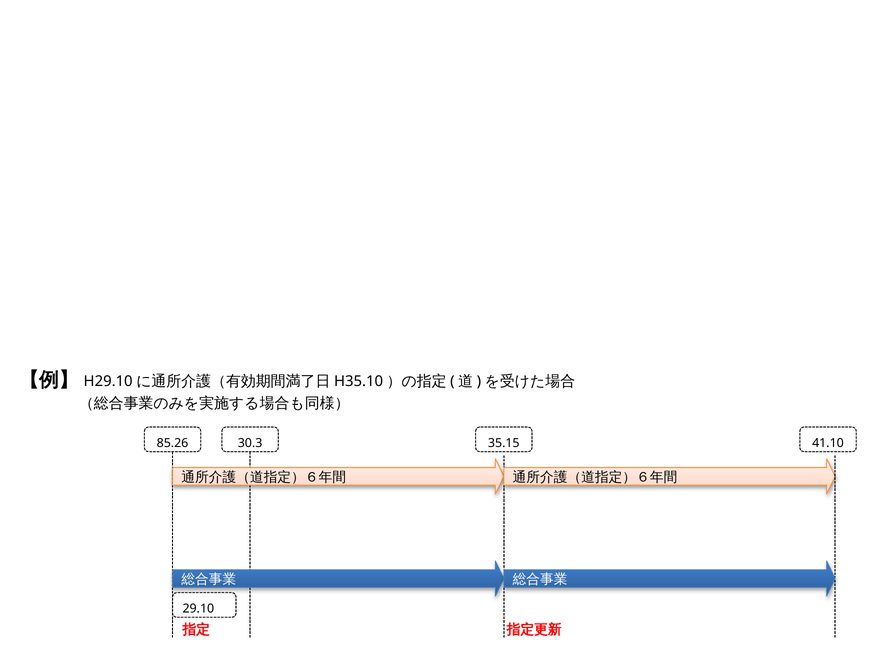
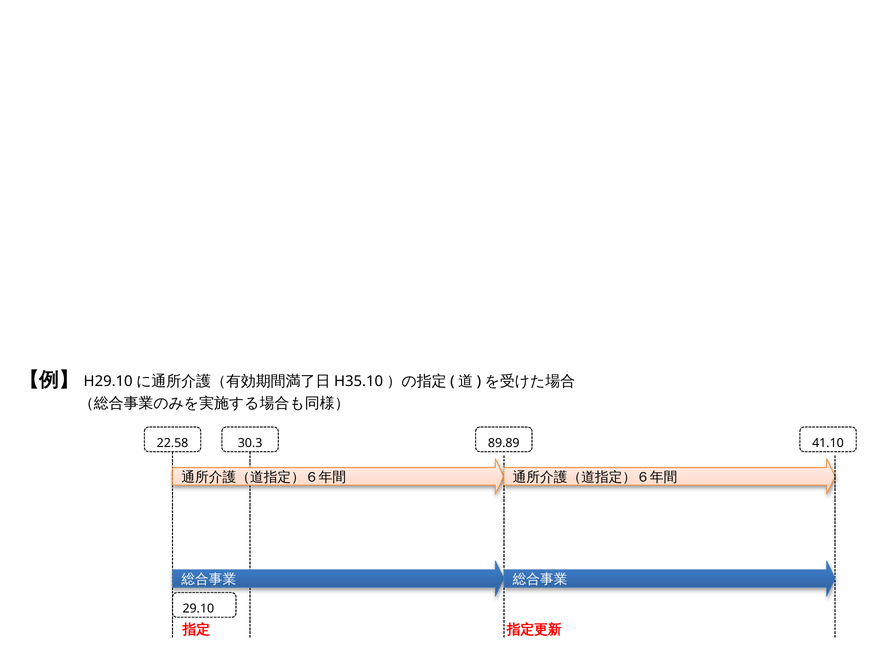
85.26: 85.26 -> 22.58
35.15: 35.15 -> 89.89
